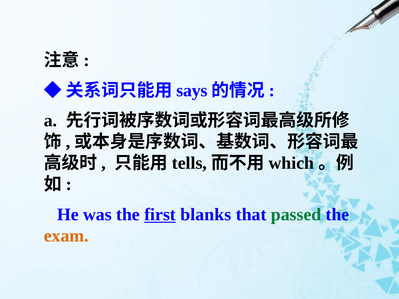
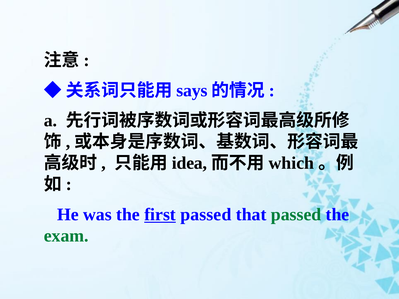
tells: tells -> idea
first blanks: blanks -> passed
exam colour: orange -> green
